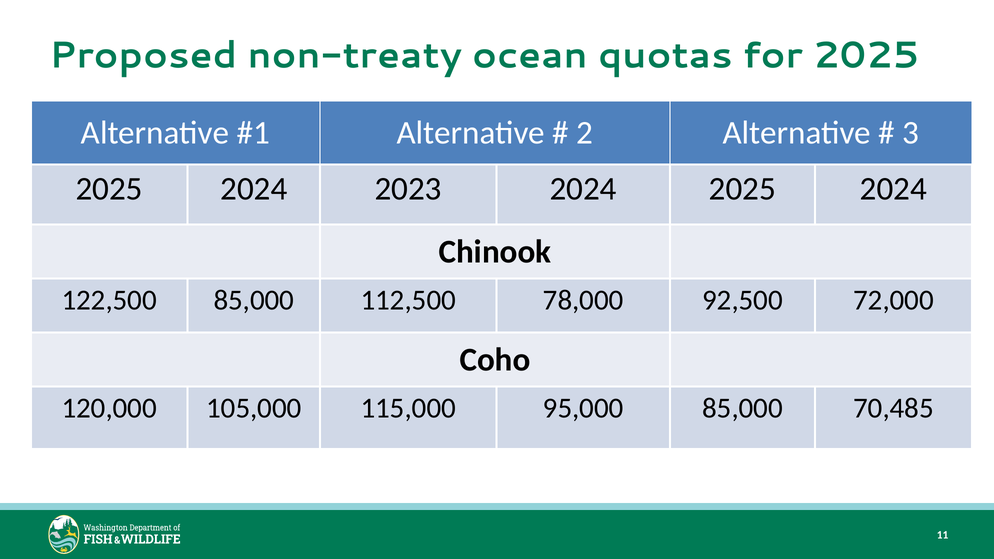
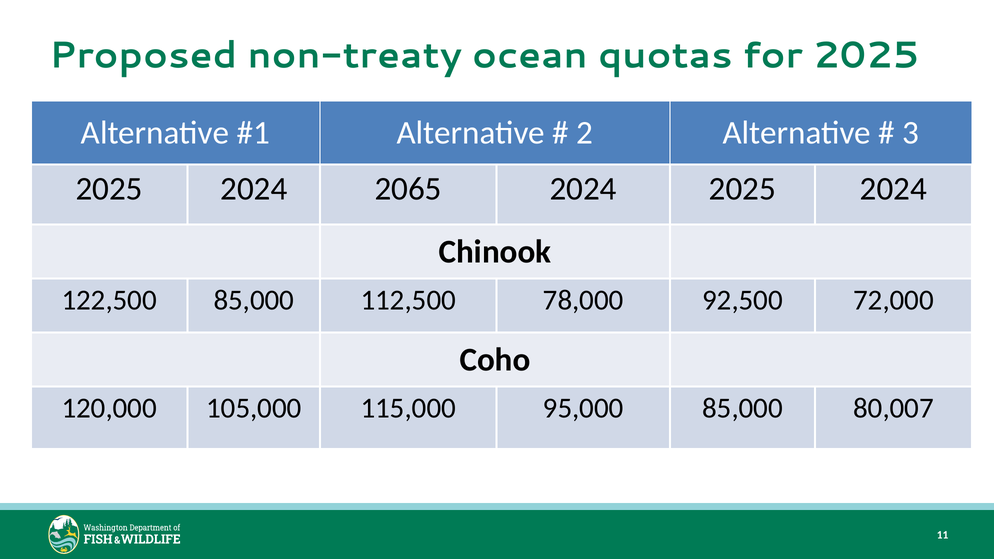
2023: 2023 -> 2065
70,485: 70,485 -> 80,007
